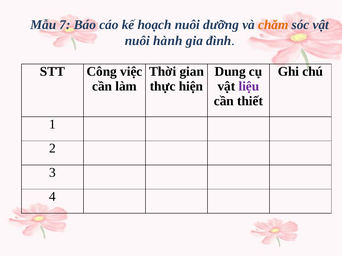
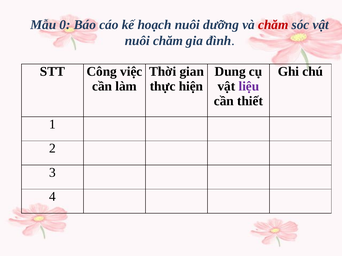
7: 7 -> 0
chăm at (273, 25) colour: orange -> red
nuôi hành: hành -> chăm
